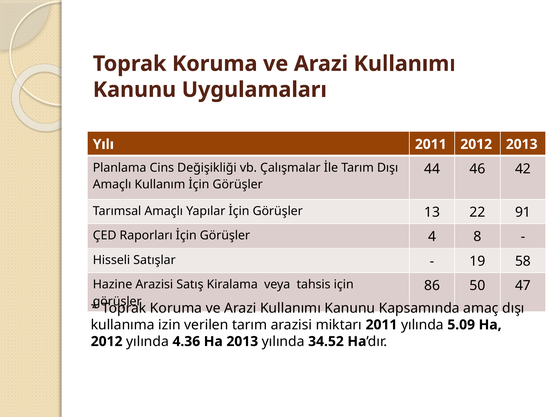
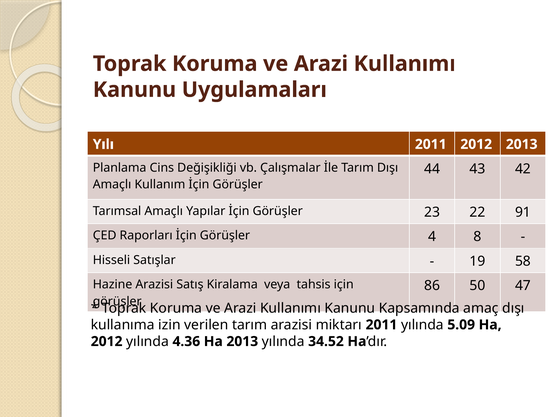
46: 46 -> 43
13: 13 -> 23
